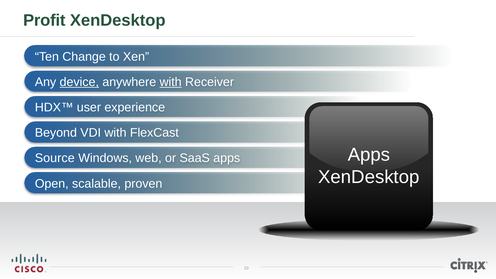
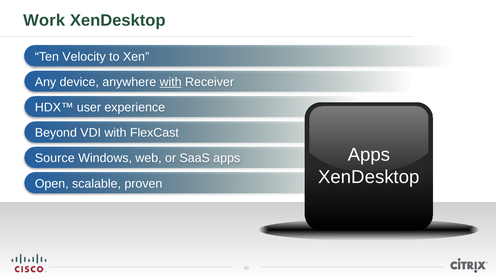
Profit: Profit -> Work
Change: Change -> Velocity
device underline: present -> none
